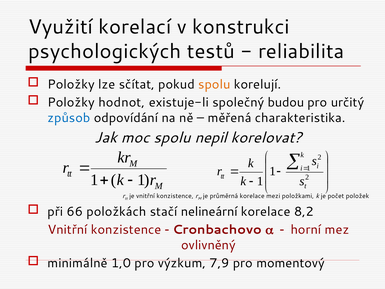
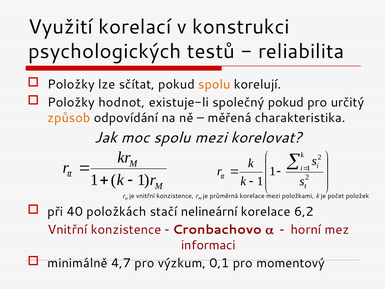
společný budou: budou -> pokud
způsob colour: blue -> orange
spolu nepil: nepil -> mezi
66: 66 -> 40
8,2: 8,2 -> 6,2
ovlivněný: ovlivněný -> informaci
1,0: 1,0 -> 4,7
7,9: 7,9 -> 0,1
